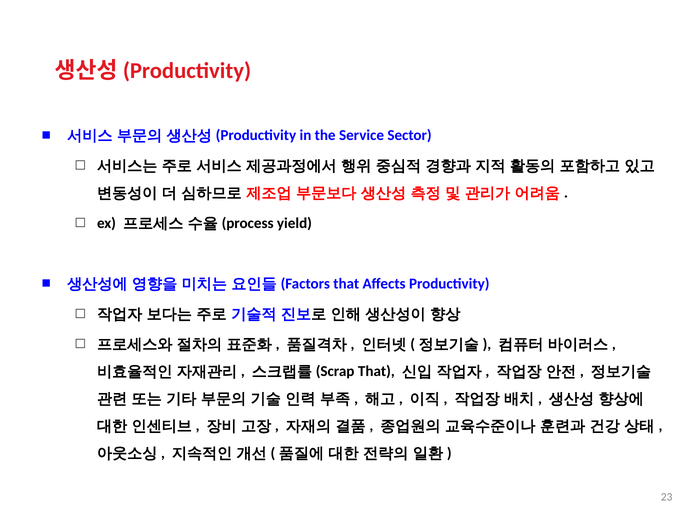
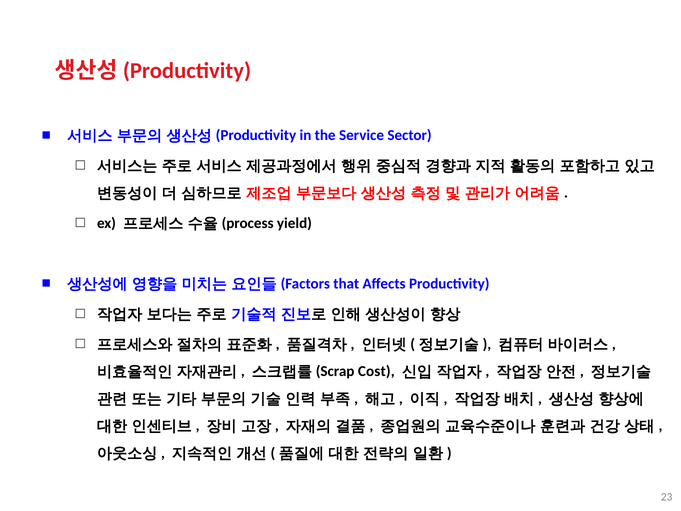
That at (376, 371): That -> Cost
